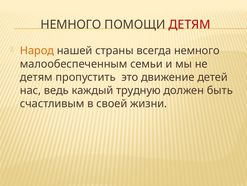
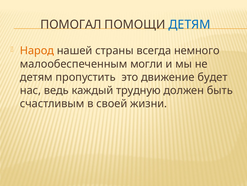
НЕМНОГО at (71, 25): НЕМНОГО -> ПОМОГАЛ
ДЕТЯМ at (190, 25) colour: red -> blue
семьи: семьи -> могли
детей: детей -> будет
